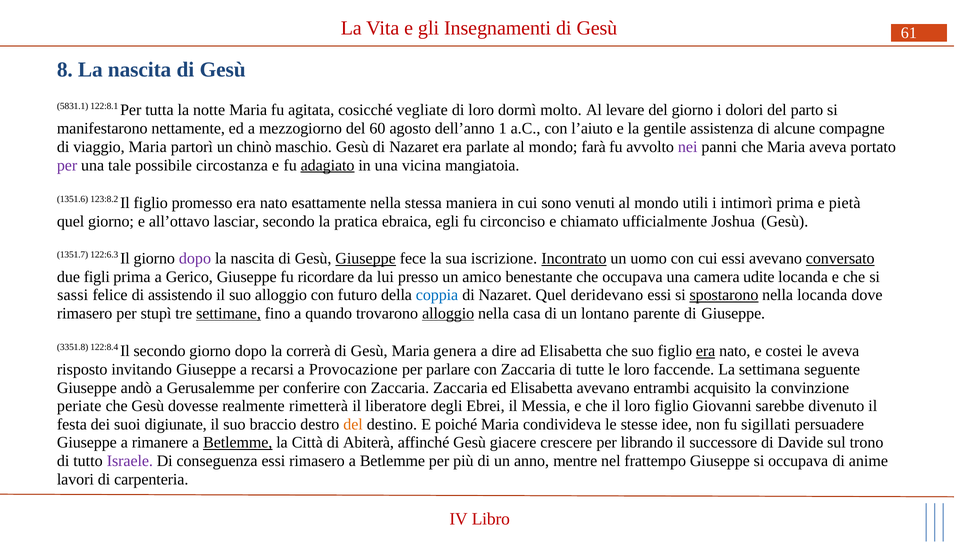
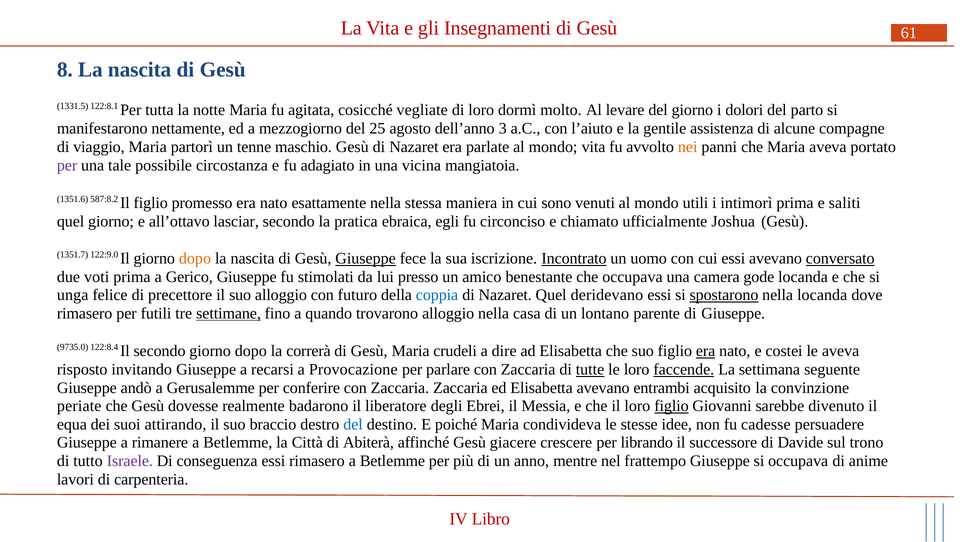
5831.1: 5831.1 -> 1331.5
60: 60 -> 25
1: 1 -> 3
chinò: chinò -> tenne
mondo farà: farà -> vita
nei colour: purple -> orange
adagiato underline: present -> none
123:8.2: 123:8.2 -> 587:8.2
pietà: pietà -> saliti
122:6.3: 122:6.3 -> 122:9.0
dopo at (195, 258) colour: purple -> orange
figli: figli -> voti
ricordare: ricordare -> stimolati
udite: udite -> gode
sassi: sassi -> unga
assistendo: assistendo -> precettore
stupì: stupì -> futili
alloggio at (448, 313) underline: present -> none
3351.8: 3351.8 -> 9735.0
genera: genera -> crudeli
tutte underline: none -> present
faccende underline: none -> present
rimetterà: rimetterà -> badarono
figlio at (672, 406) underline: none -> present
festa: festa -> equa
digiunate: digiunate -> attirando
del at (353, 424) colour: orange -> blue
sigillati: sigillati -> cadesse
Betlemme at (238, 442) underline: present -> none
